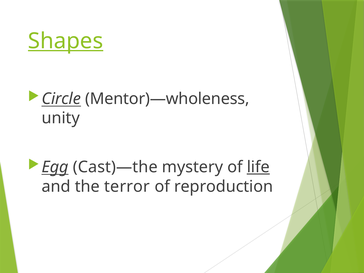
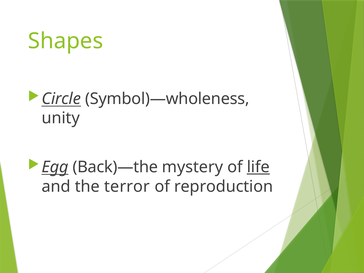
Shapes underline: present -> none
Mentor)—wholeness: Mentor)—wholeness -> Symbol)—wholeness
Cast)—the: Cast)—the -> Back)—the
